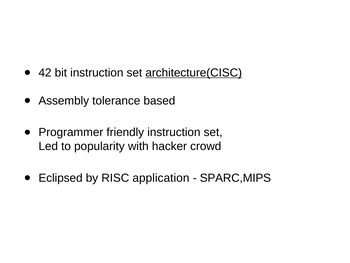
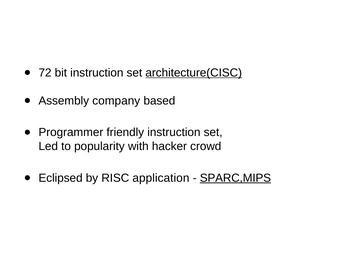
42: 42 -> 72
tolerance: tolerance -> company
SPARC,MIPS underline: none -> present
